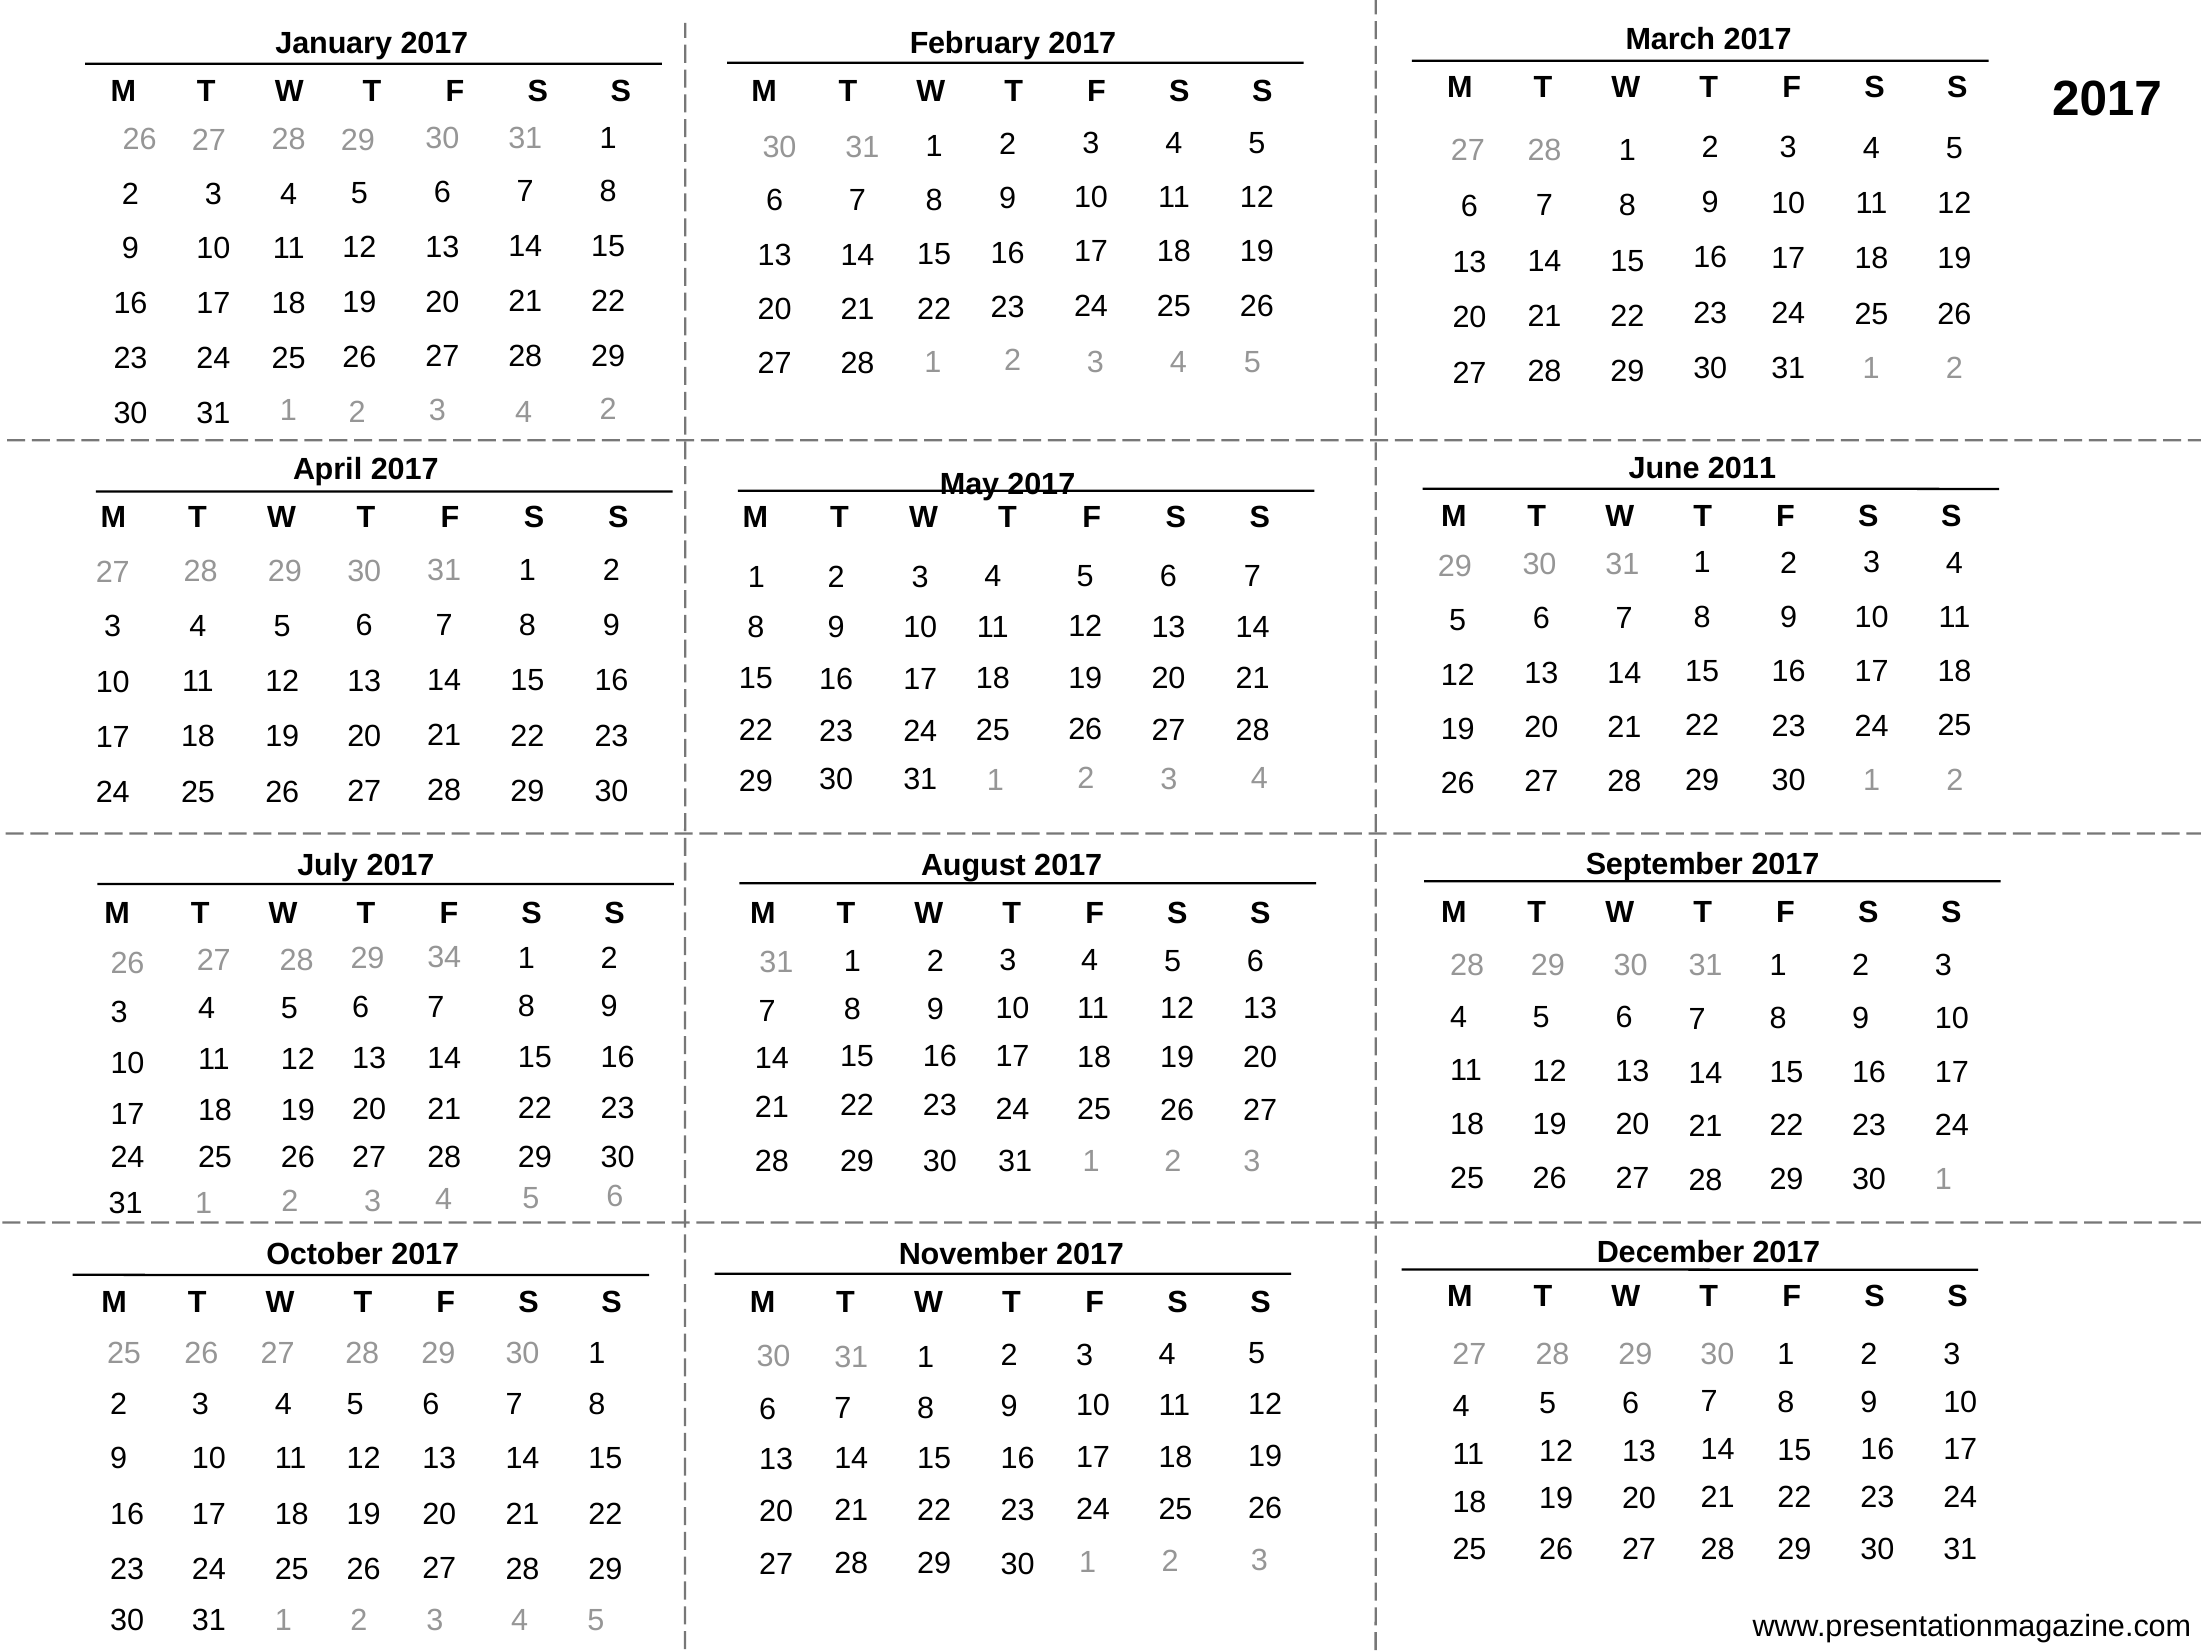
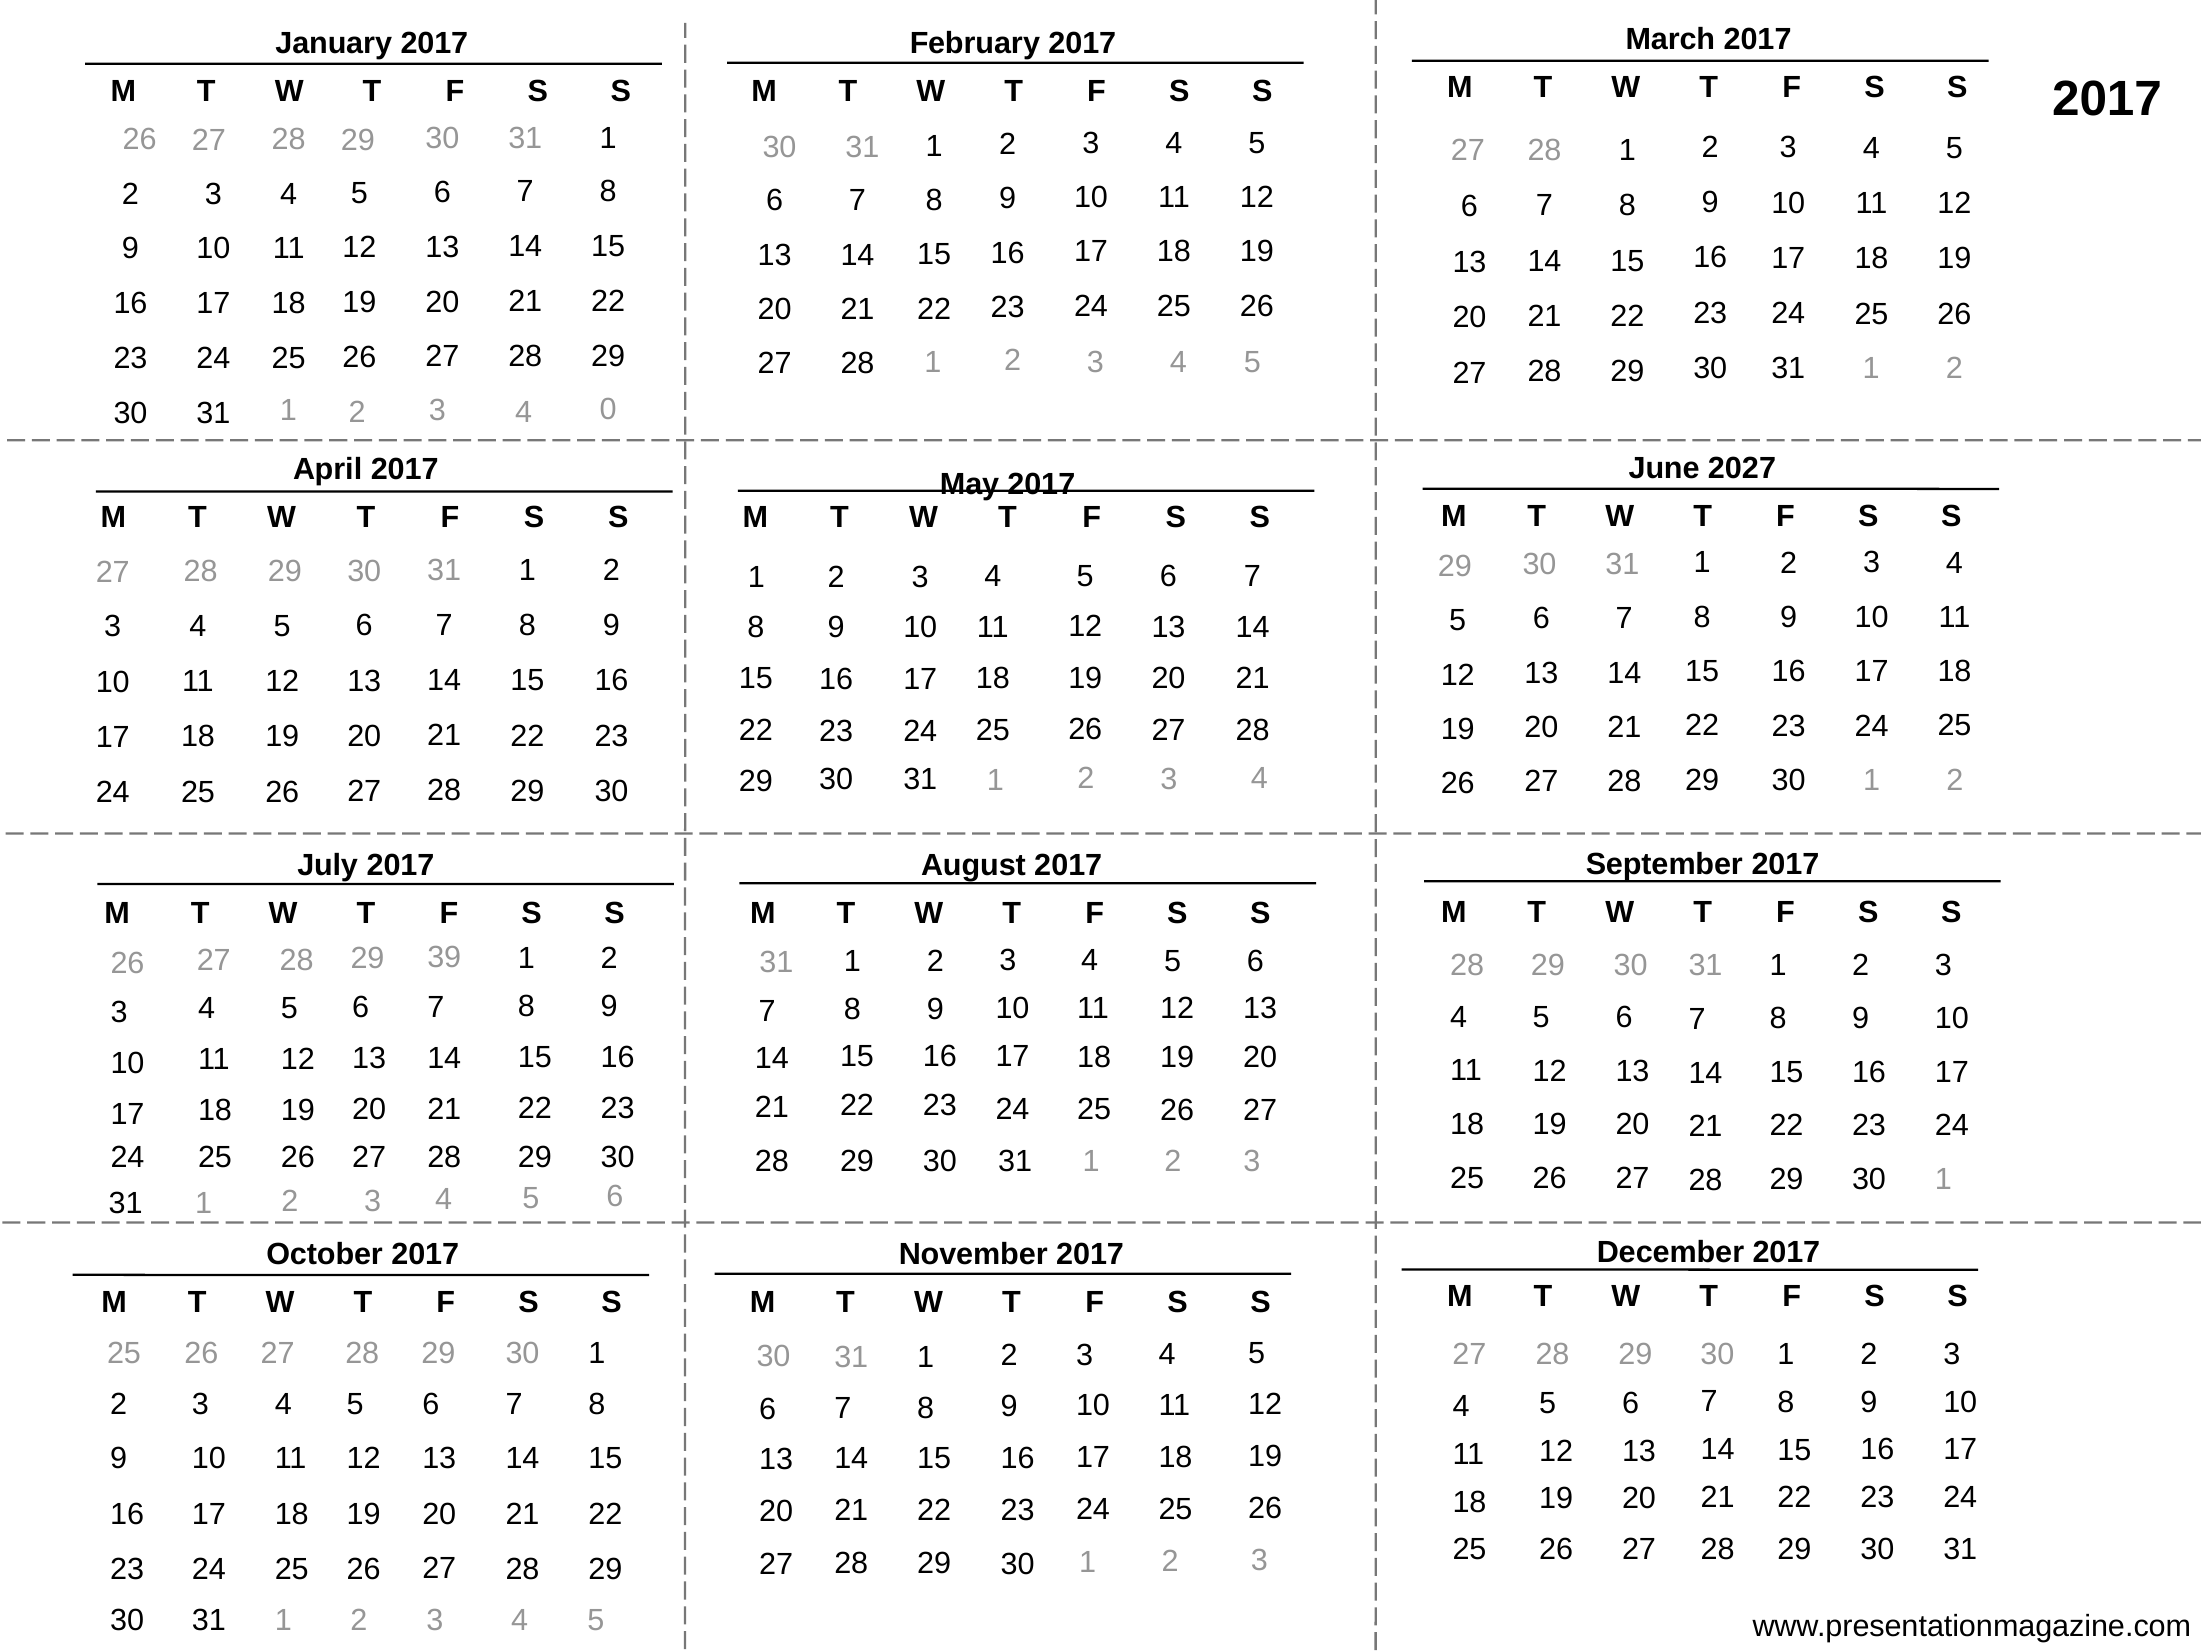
2 at (608, 409): 2 -> 0
2011: 2011 -> 2027
34: 34 -> 39
